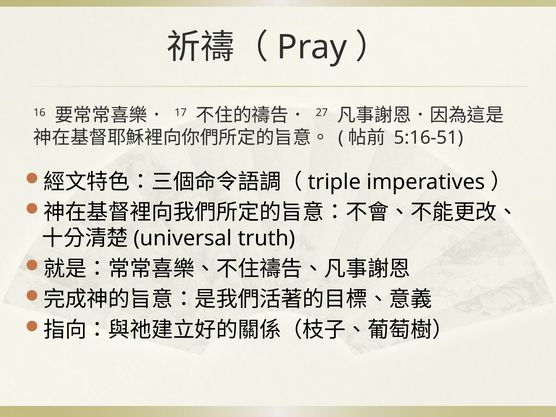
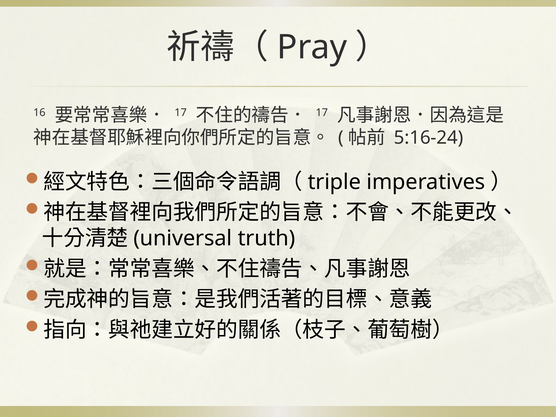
27 at (322, 112): 27 -> 17
5:16-51: 5:16-51 -> 5:16-24
